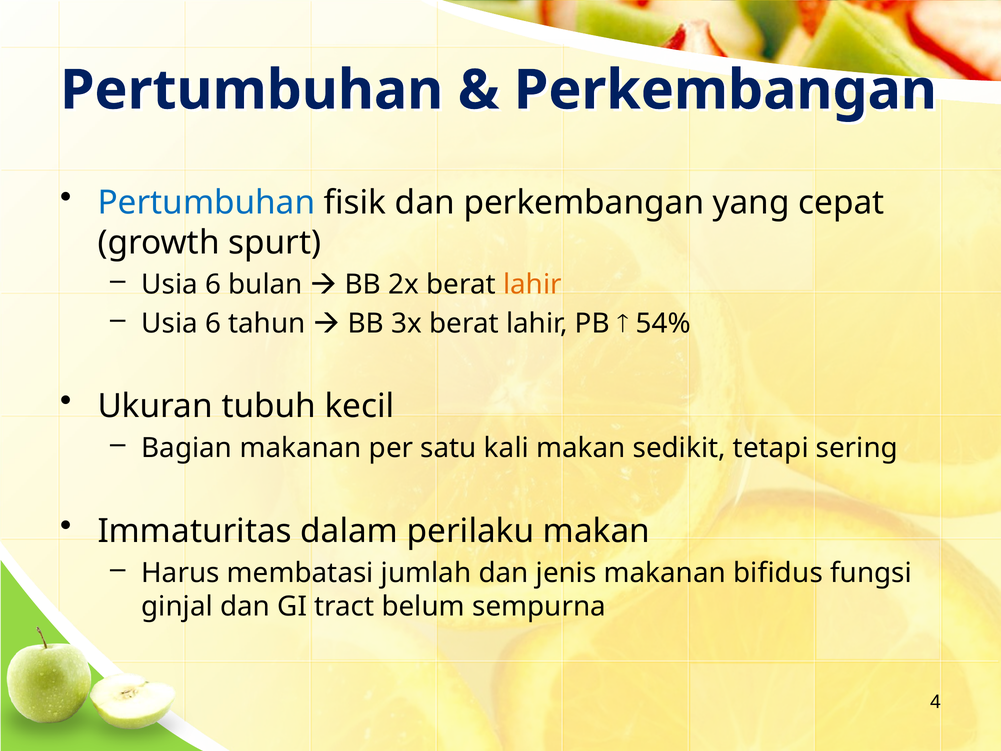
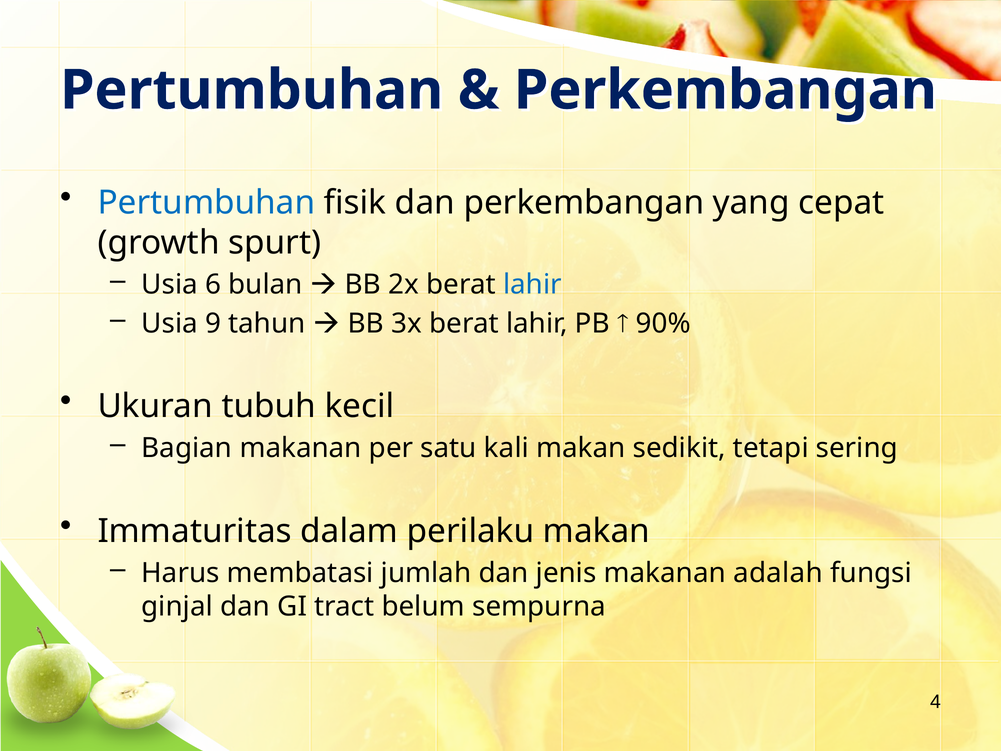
lahir at (532, 284) colour: orange -> blue
6 at (213, 323): 6 -> 9
54%: 54% -> 90%
bifidus: bifidus -> adalah
